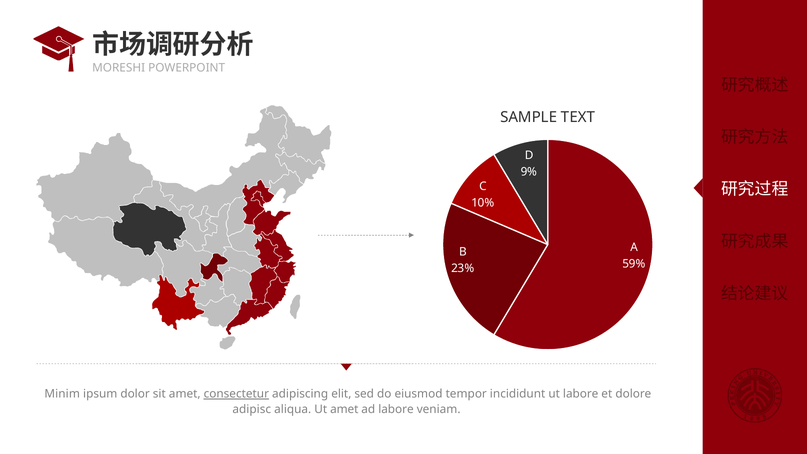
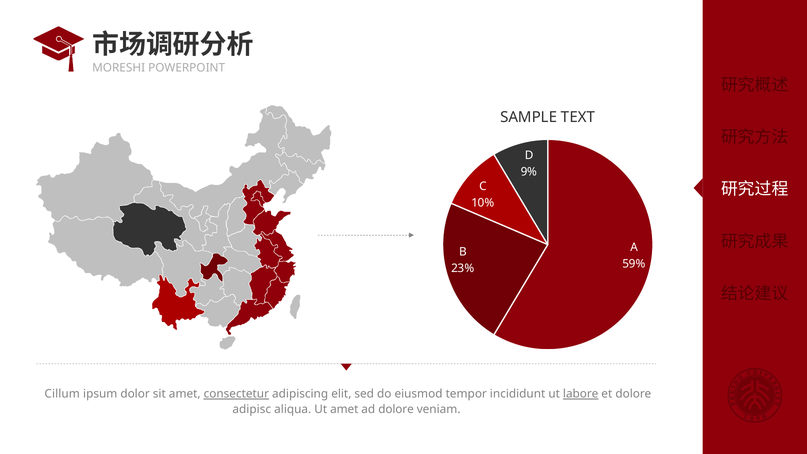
Minim: Minim -> Cillum
labore at (581, 394) underline: none -> present
ad labore: labore -> dolore
